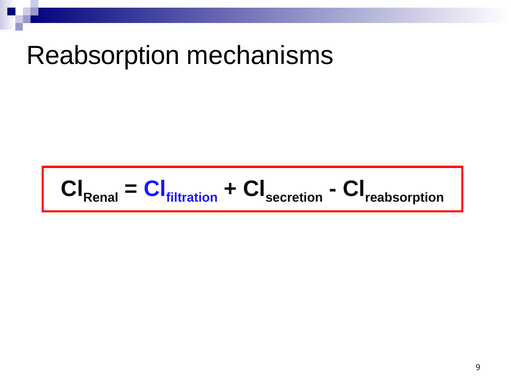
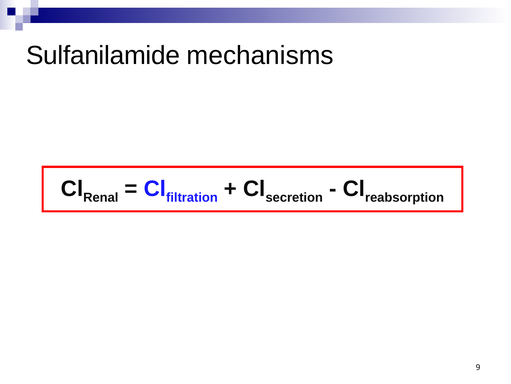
Reabsorption at (103, 56): Reabsorption -> Sulfanilamide
